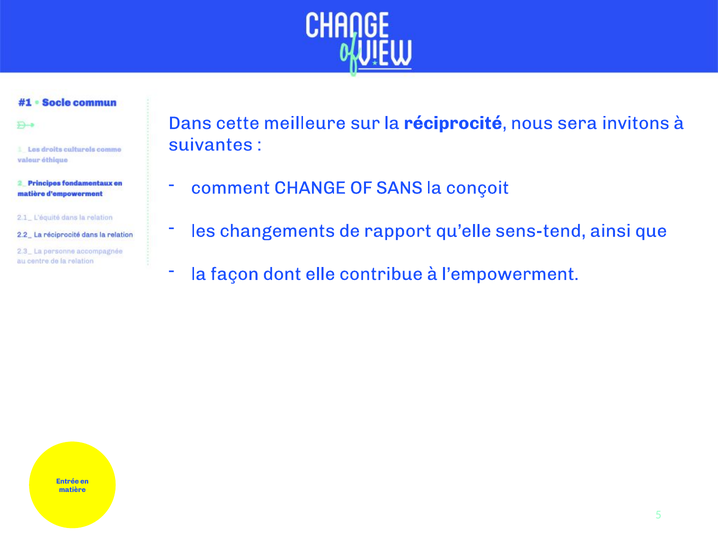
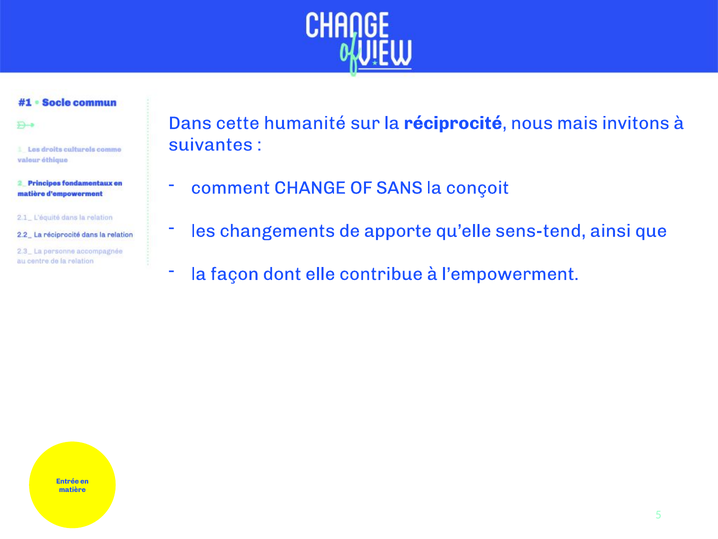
meilleure: meilleure -> humanité
sera: sera -> mais
rapport: rapport -> apporte
